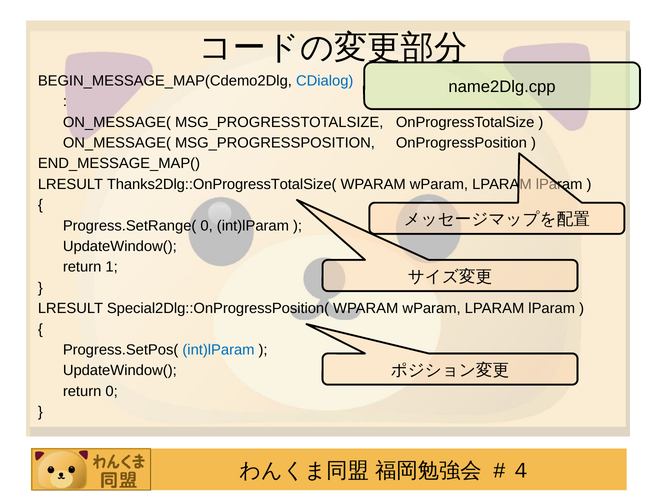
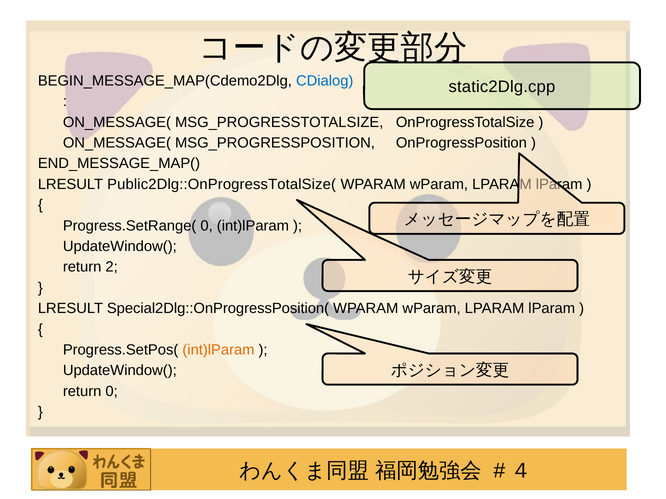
name2Dlg.cpp: name2Dlg.cpp -> static2Dlg.cpp
Thanks2Dlg::OnProgressTotalSize(: Thanks2Dlg::OnProgressTotalSize( -> Public2Dlg::OnProgressTotalSize(
1: 1 -> 2
int)lParam at (219, 350) colour: blue -> orange
